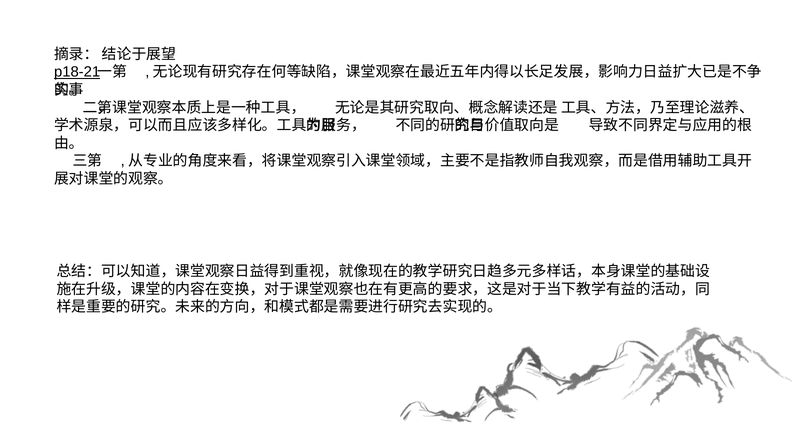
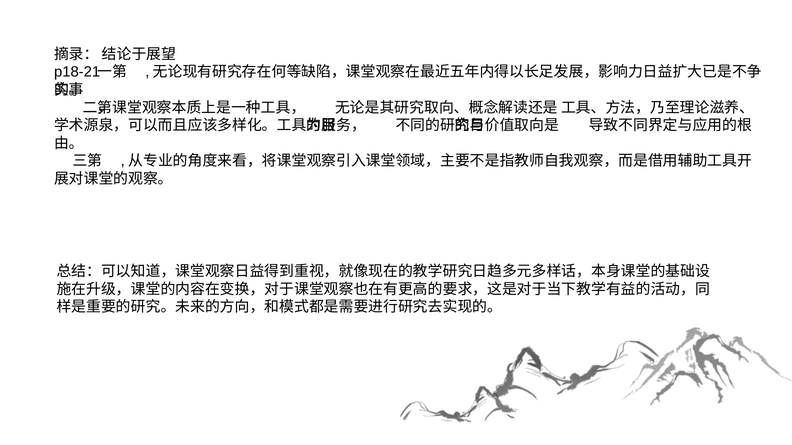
p18-21 underline: present -> none
